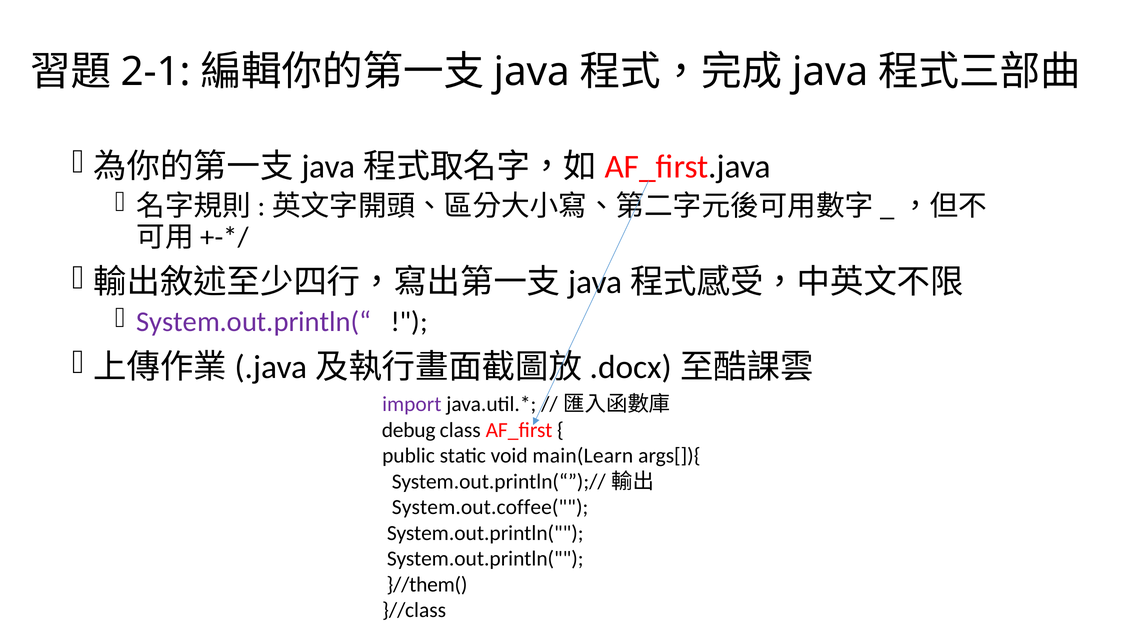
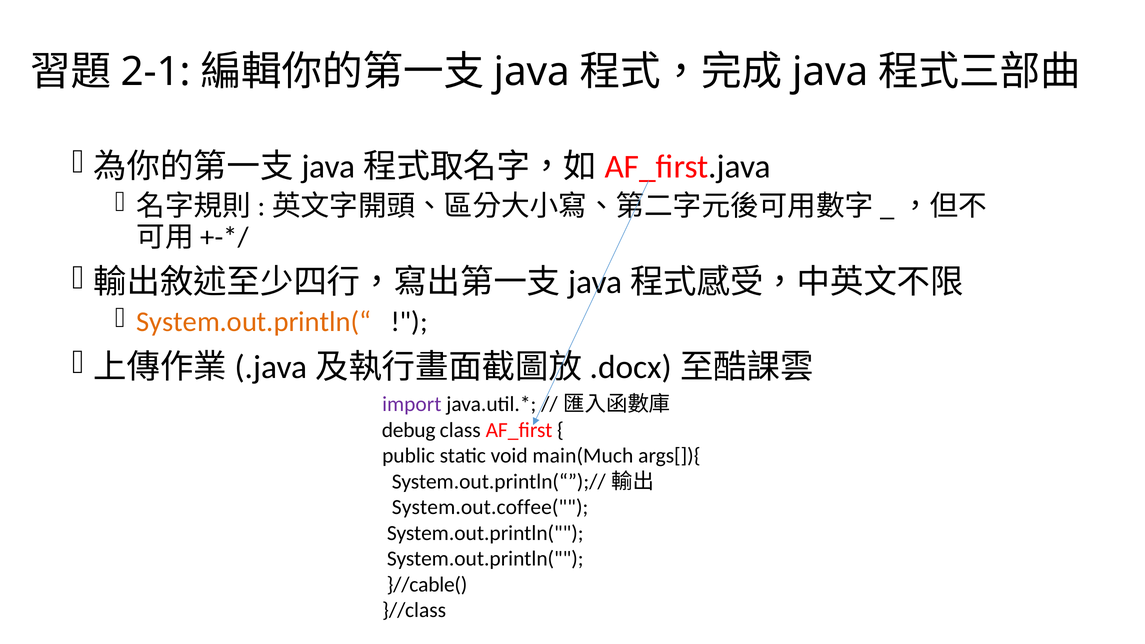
System.out.println(“ colour: purple -> orange
main(Learn: main(Learn -> main(Much
}//them(: }//them( -> }//cable(
